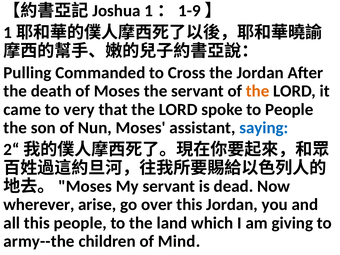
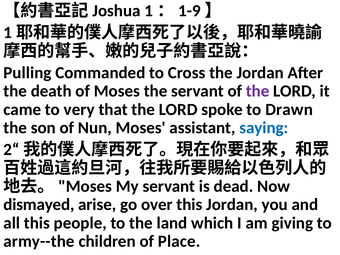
the at (258, 91) colour: orange -> purple
to People: People -> Drawn
wherever: wherever -> dismayed
Mind: Mind -> Place
